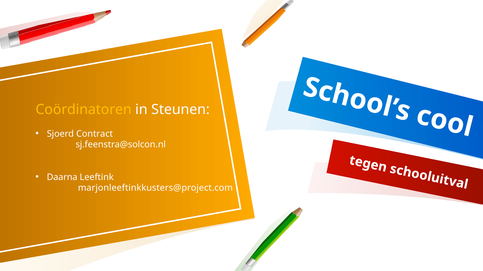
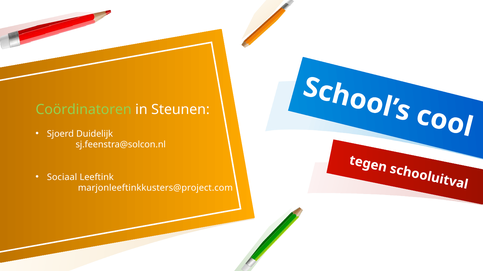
Coördinatoren colour: yellow -> light green
Contract: Contract -> Duidelijk
Daarna: Daarna -> Sociaal
